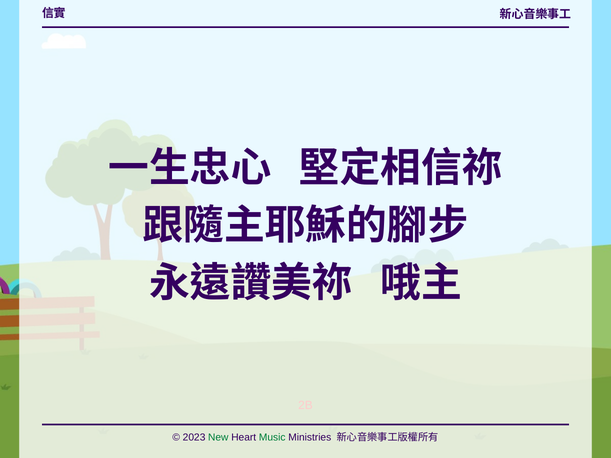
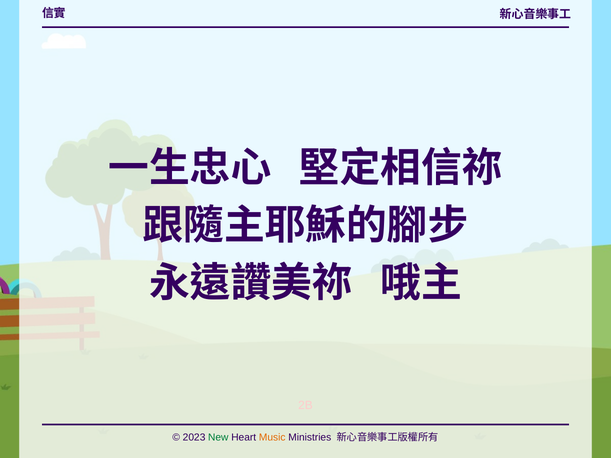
Music colour: green -> orange
